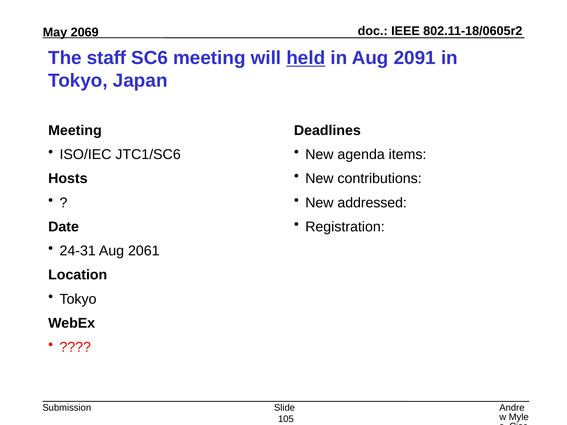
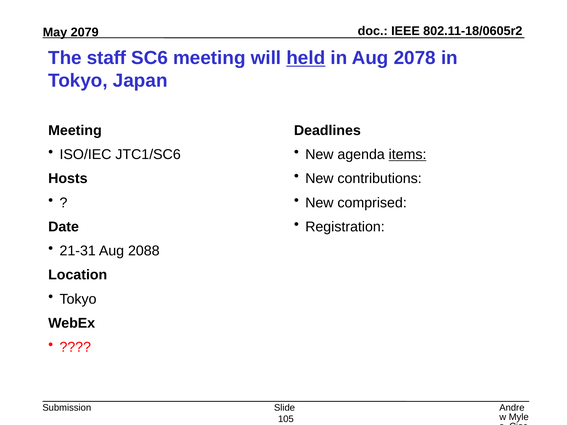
2069: 2069 -> 2079
2091: 2091 -> 2078
items underline: none -> present
addressed: addressed -> comprised
24-31: 24-31 -> 21-31
2061: 2061 -> 2088
